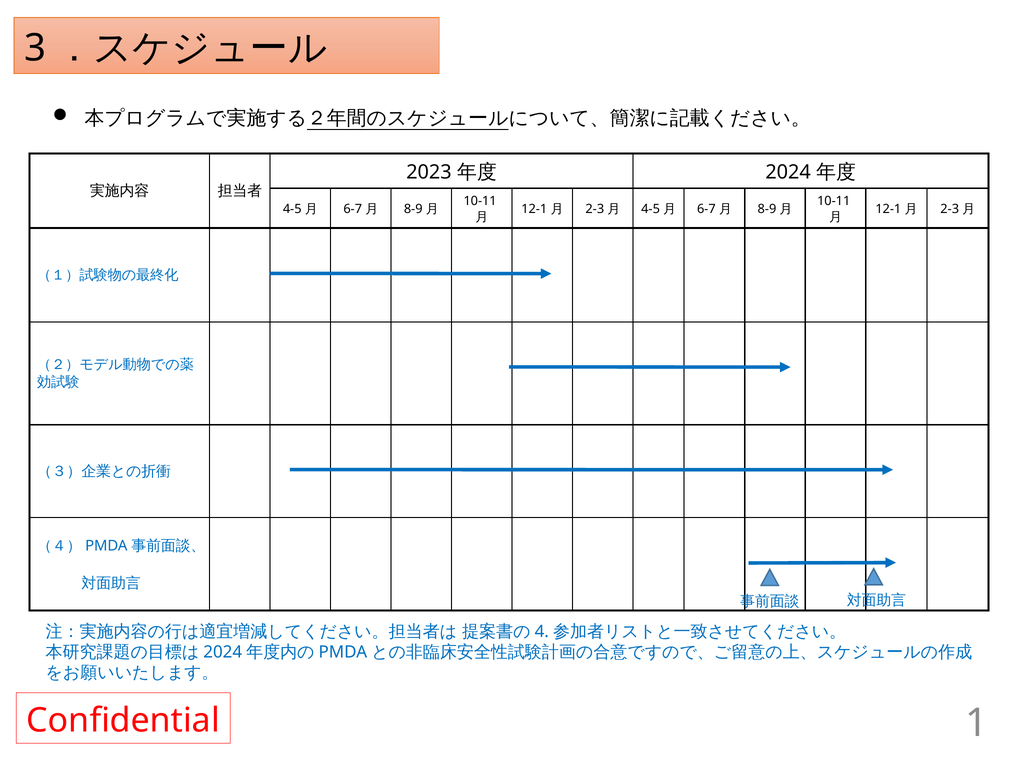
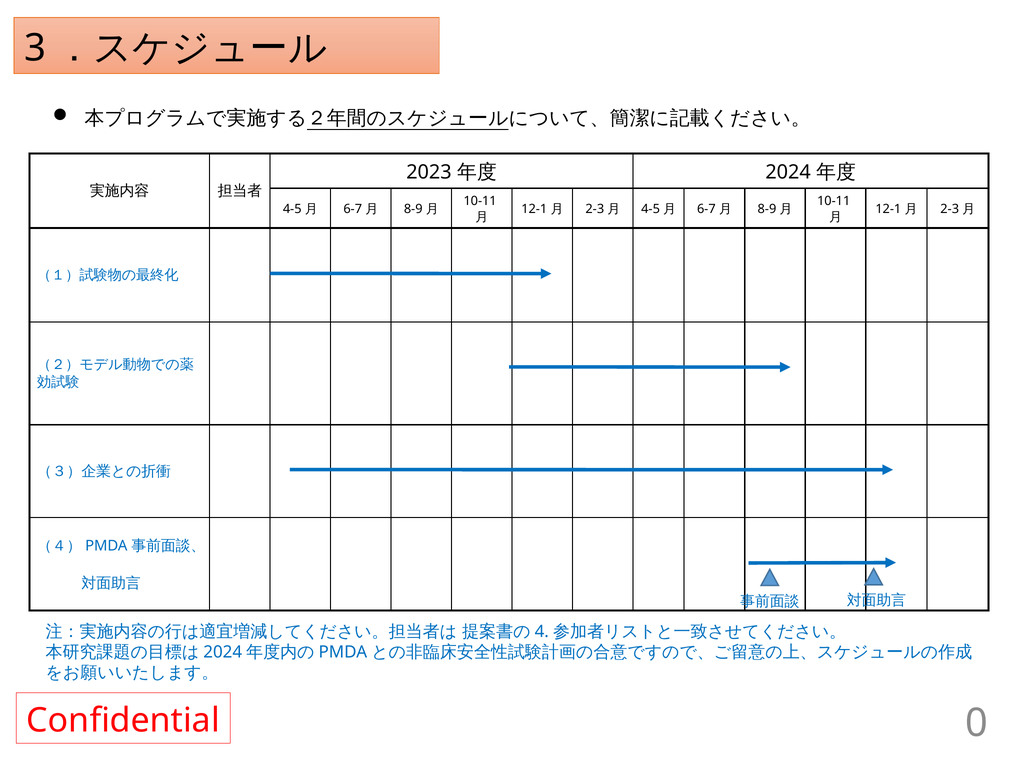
1: 1 -> 0
